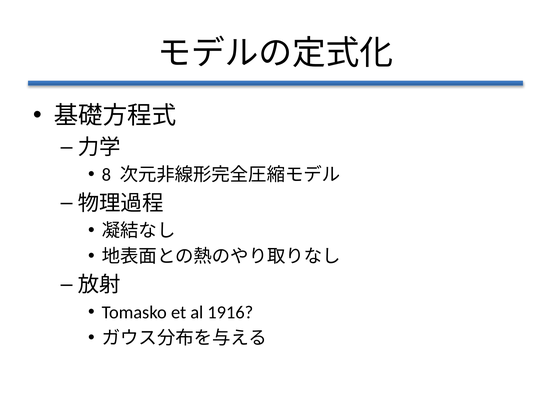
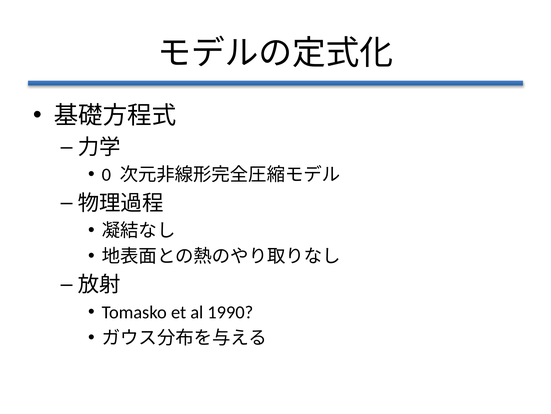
8: 8 -> 0
1916: 1916 -> 1990
